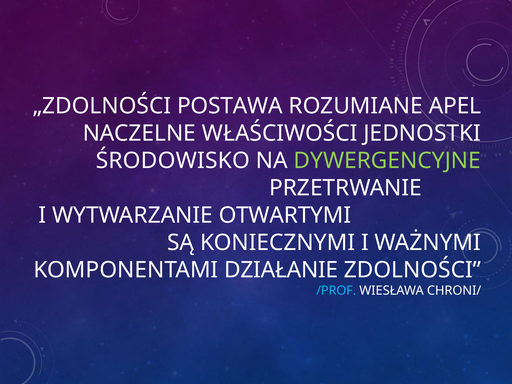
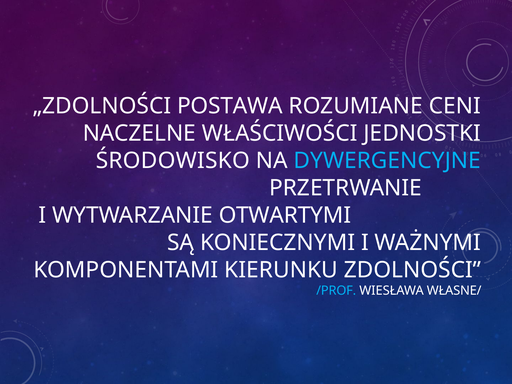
APEL: APEL -> CENI
DYWERGENCYJNE colour: light green -> light blue
DZIAŁANIE: DZIAŁANIE -> KIERUNKU
CHRONI/: CHRONI/ -> WŁASNE/
